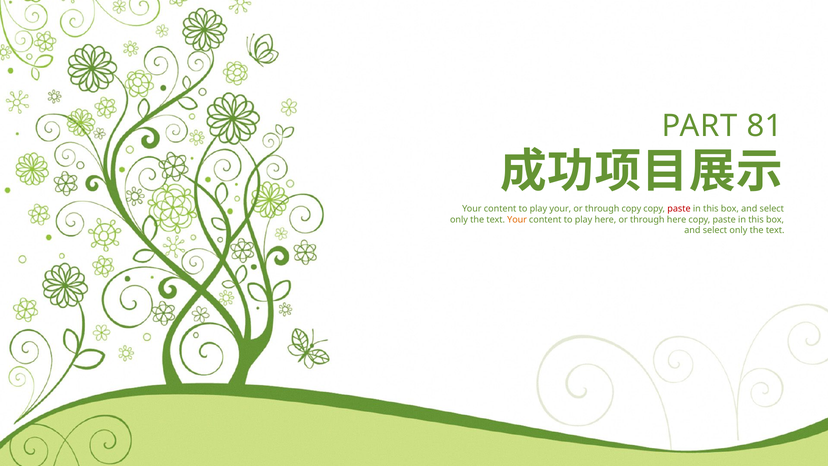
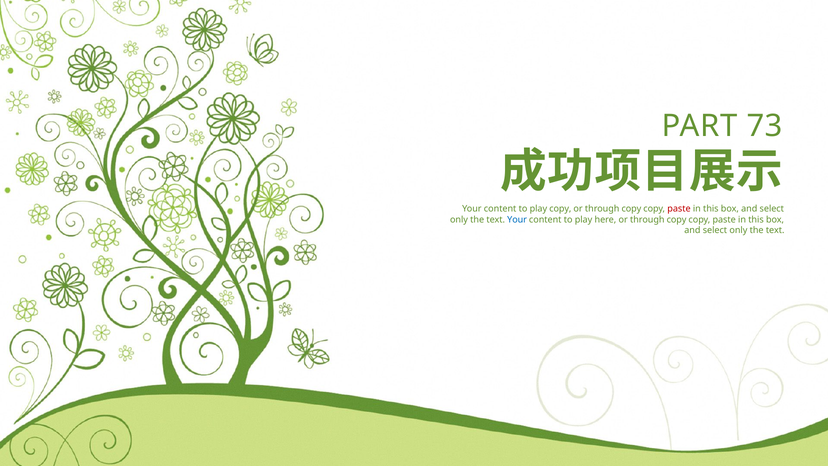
81: 81 -> 73
play your: your -> copy
Your at (517, 219) colour: orange -> blue
here or through here: here -> copy
